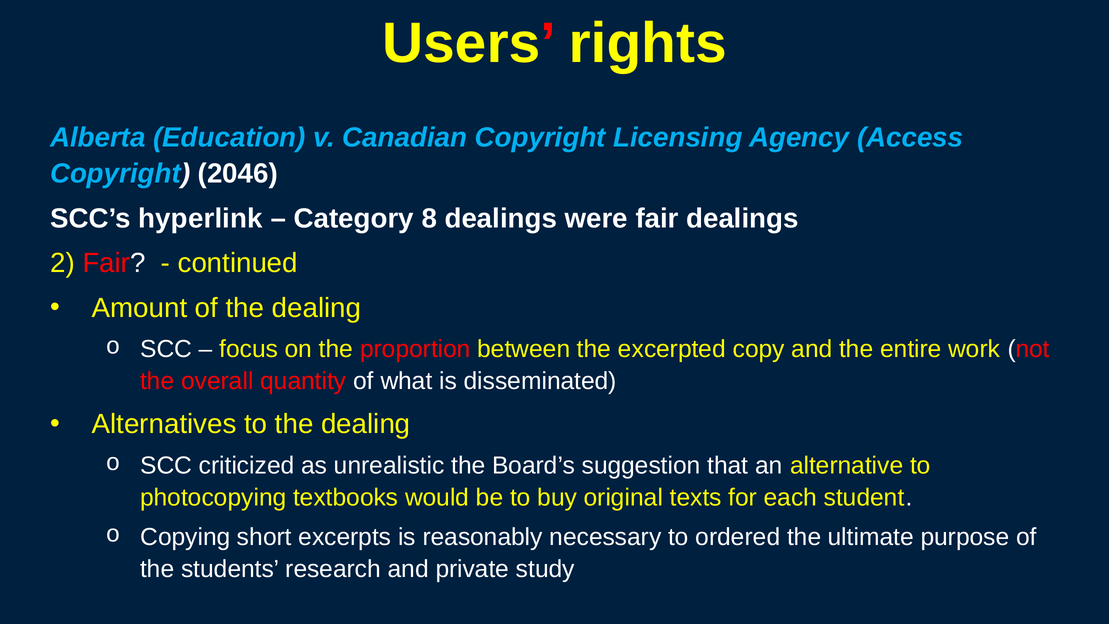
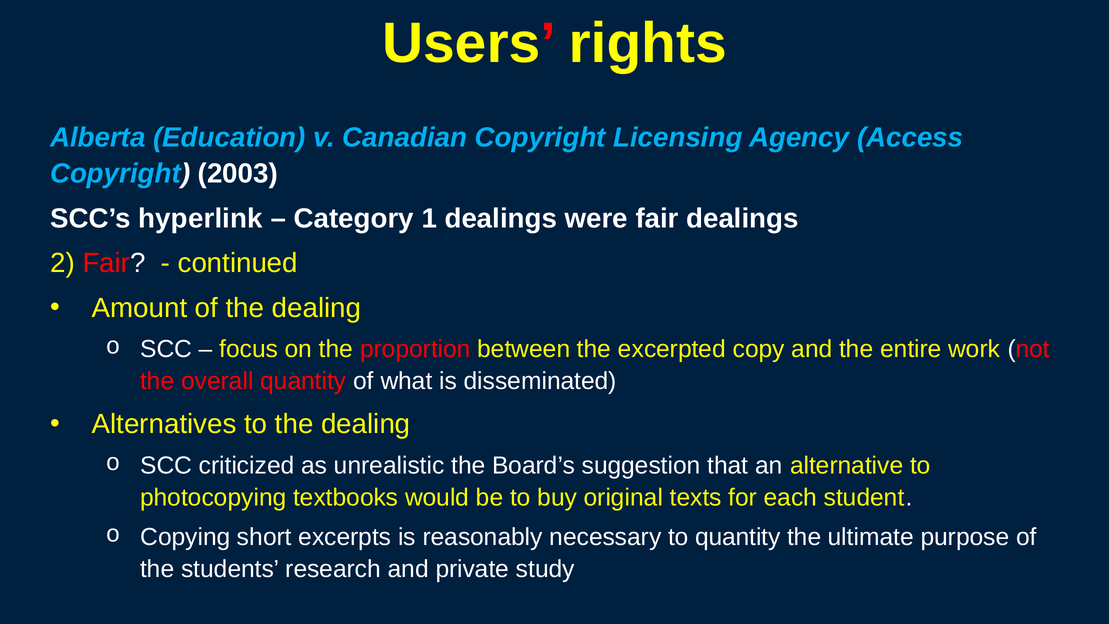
2046: 2046 -> 2003
8: 8 -> 1
to ordered: ordered -> quantity
